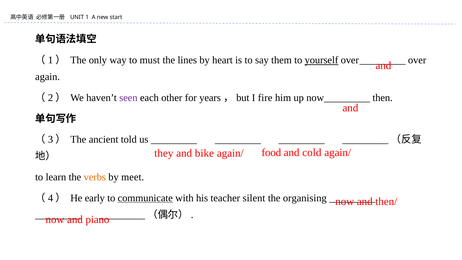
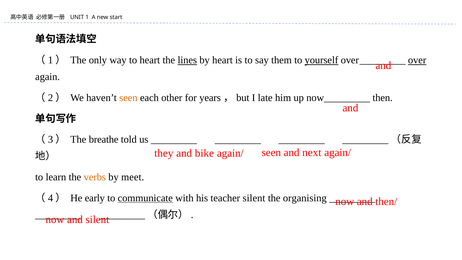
to must: must -> heart
lines underline: none -> present
over underline: none -> present
seen at (128, 98) colour: purple -> orange
fire: fire -> late
ancient: ancient -> breathe
food at (271, 152): food -> seen
cold: cold -> next
piano at (97, 219): piano -> silent
